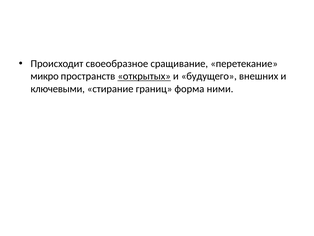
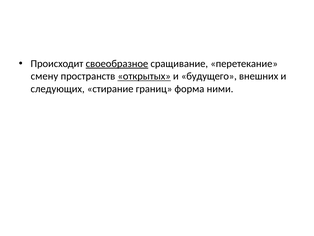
своеобразное underline: none -> present
микро: микро -> смену
ключевыми: ключевыми -> следующих
